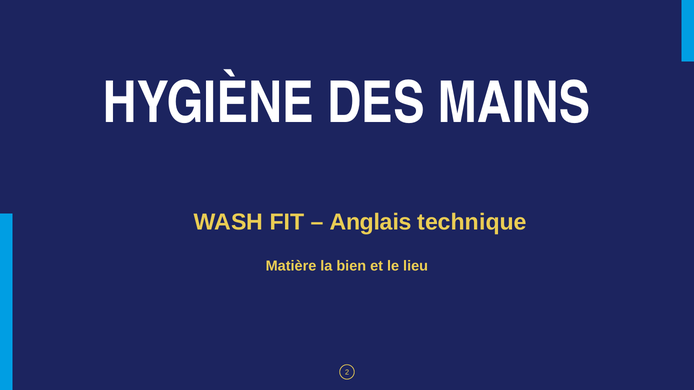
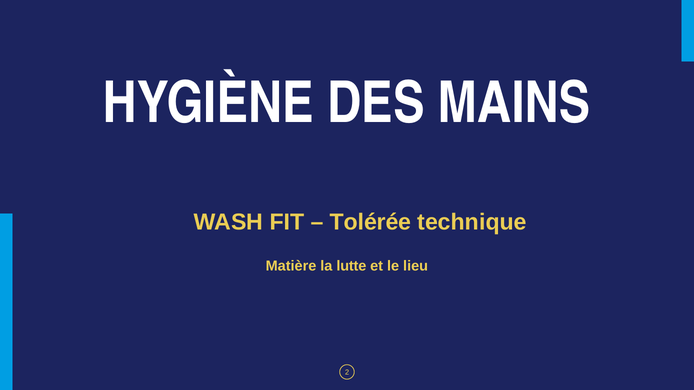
Anglais: Anglais -> Tolérée
bien: bien -> lutte
